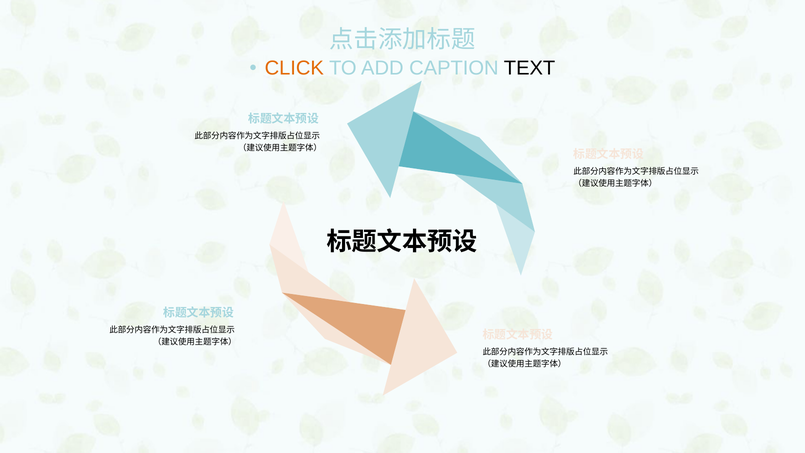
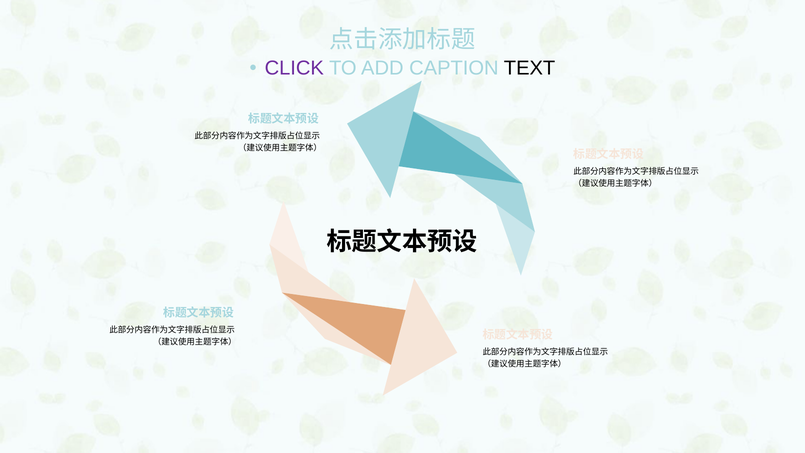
CLICK colour: orange -> purple
